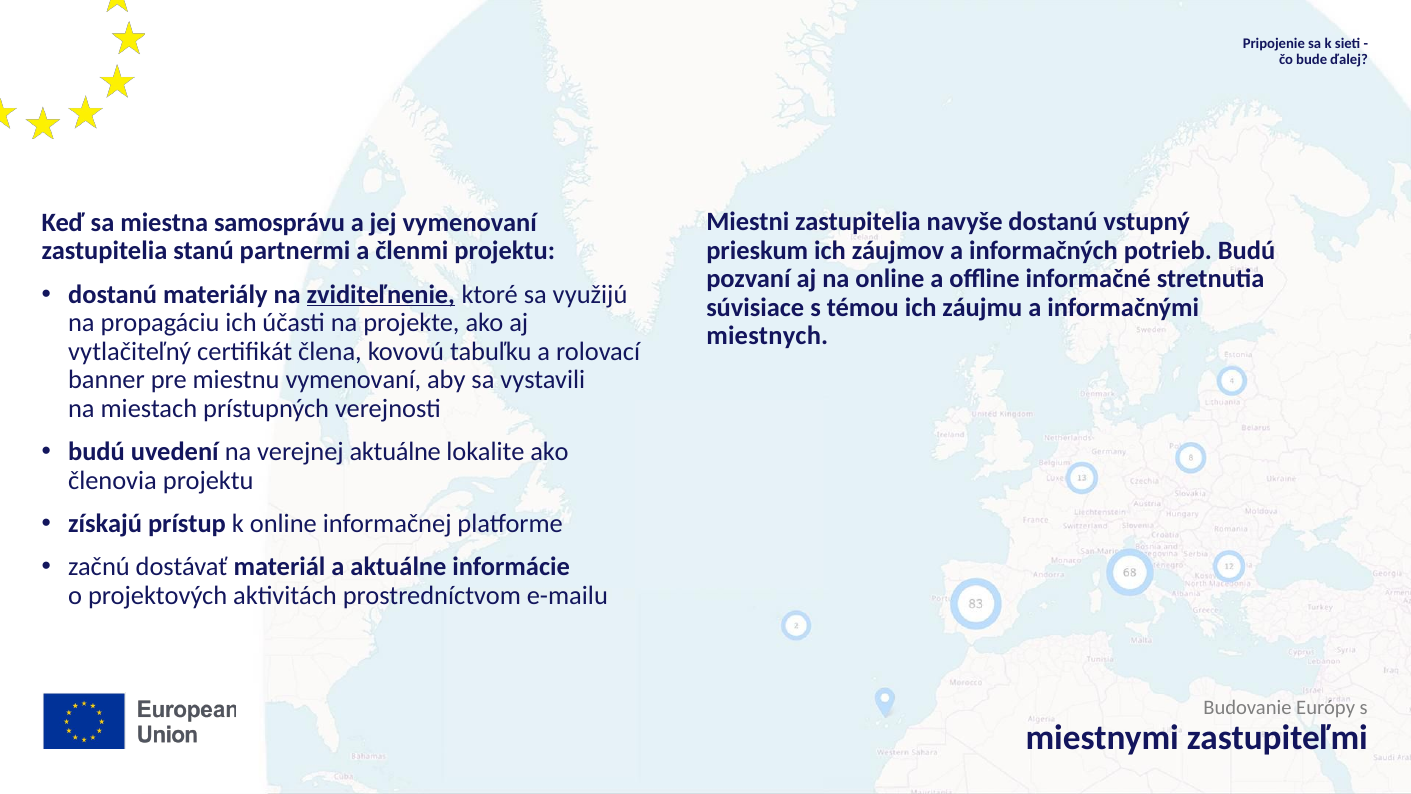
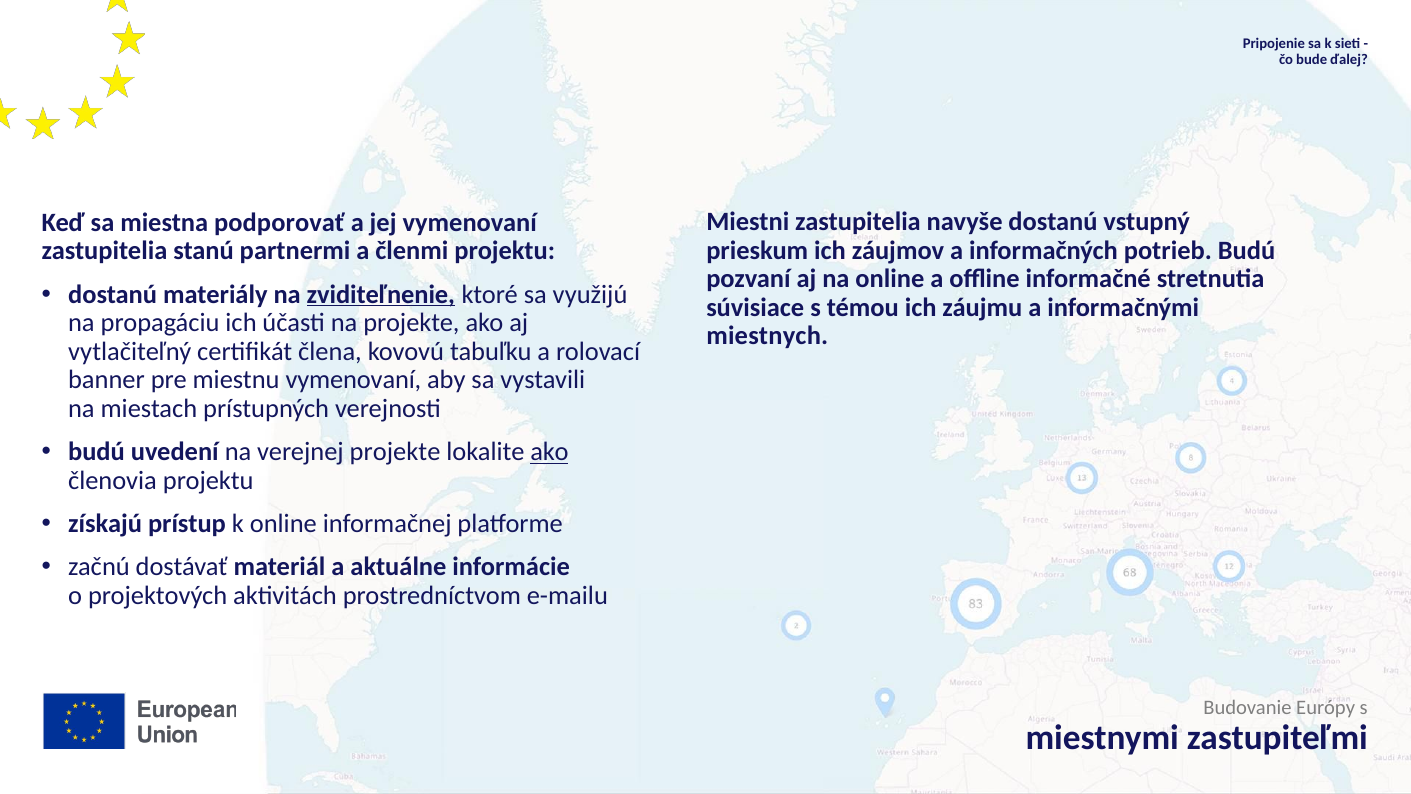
samosprávu: samosprávu -> podporovať
verejnej aktuálne: aktuálne -> projekte
ako at (549, 452) underline: none -> present
